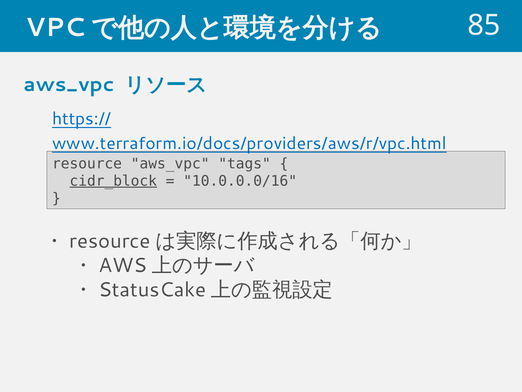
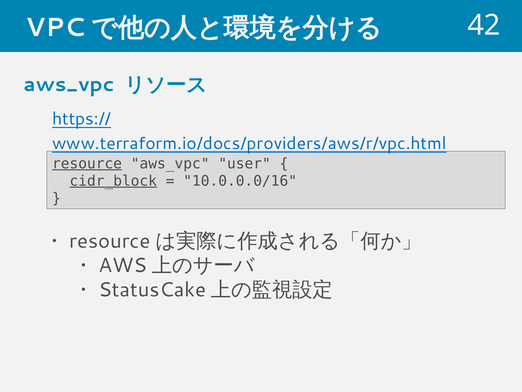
85: 85 -> 42
resource underline: none -> present
tags: tags -> user
